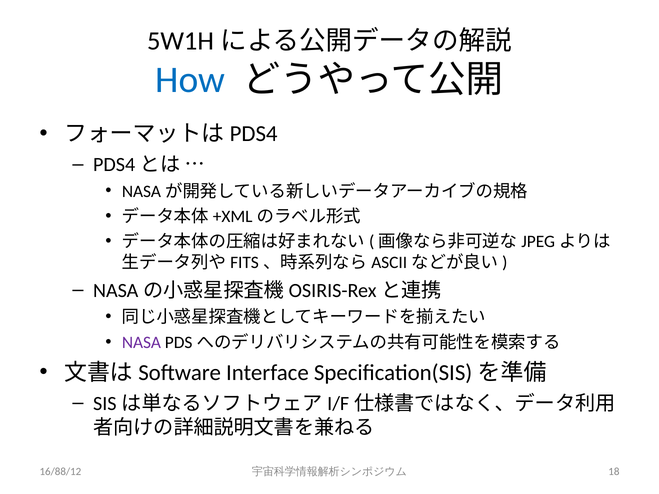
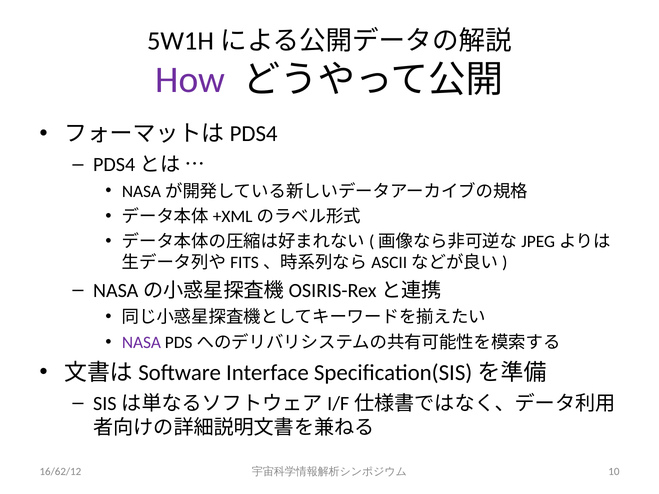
How colour: blue -> purple
16/88/12: 16/88/12 -> 16/62/12
18: 18 -> 10
